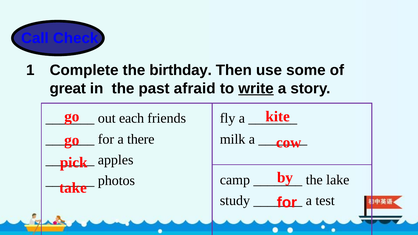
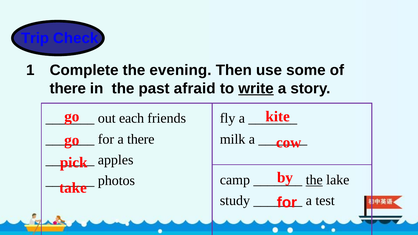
Call: Call -> Trip
birthday: birthday -> evening
great at (68, 88): great -> there
the at (314, 180) underline: none -> present
